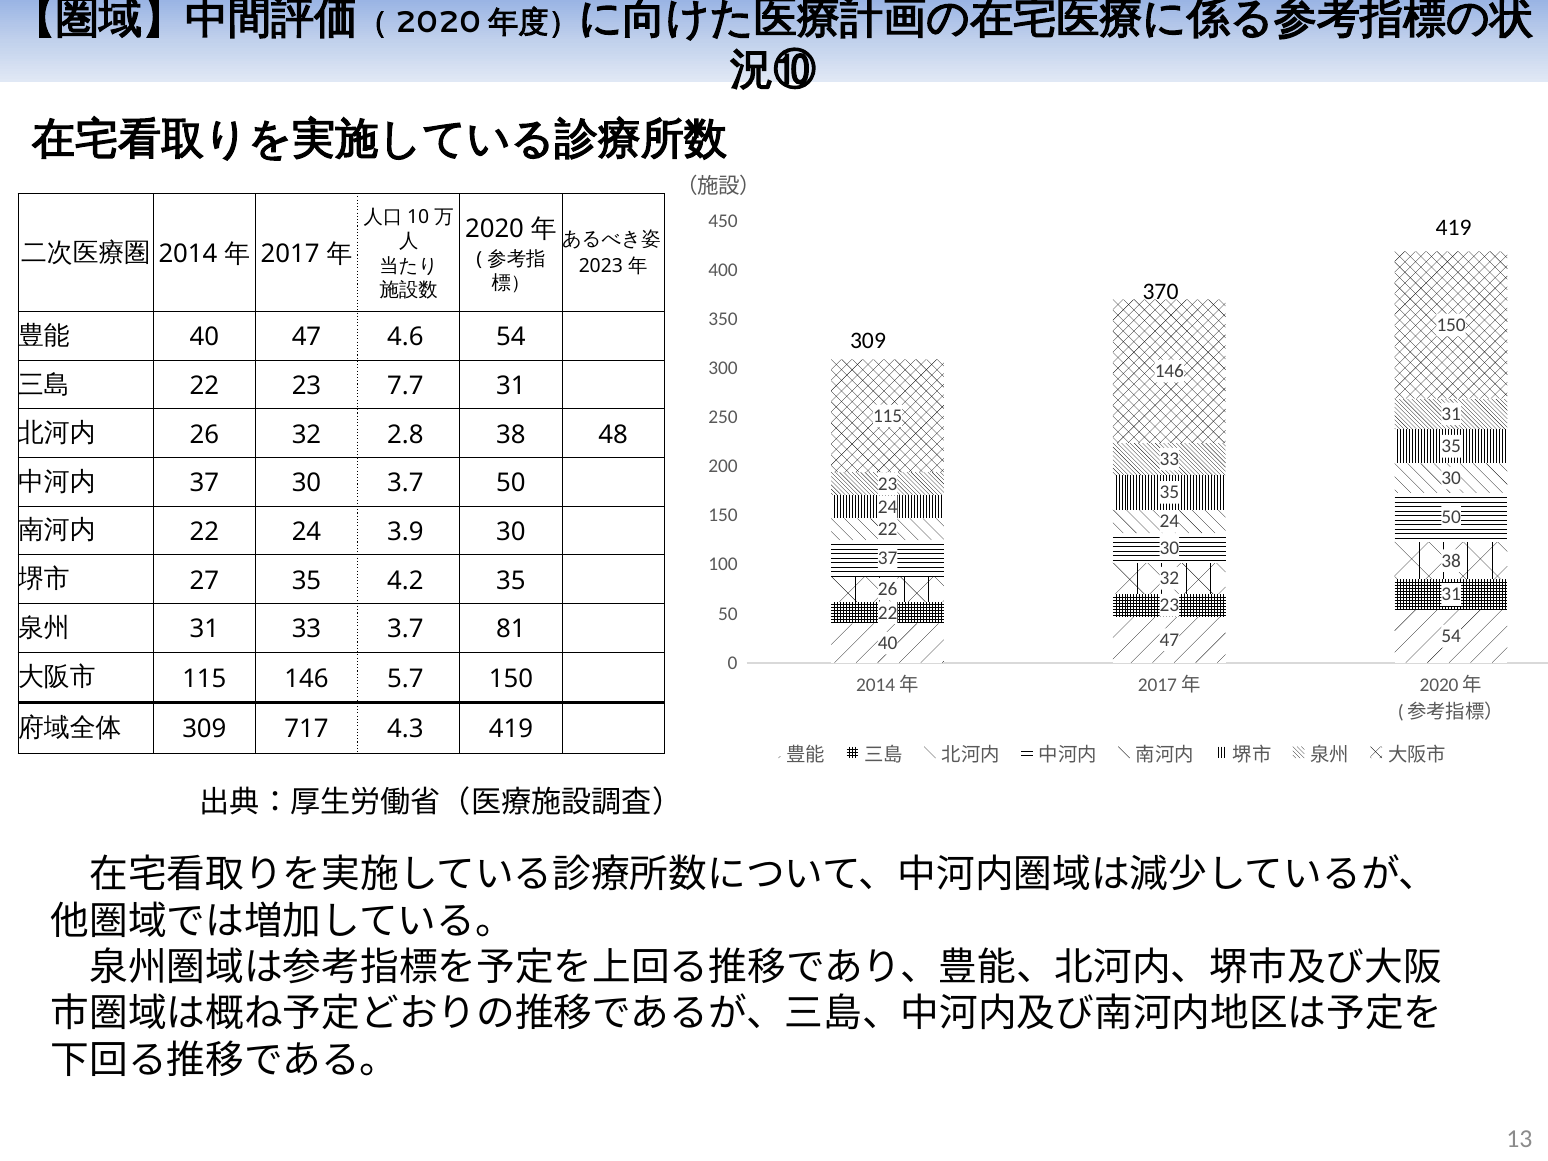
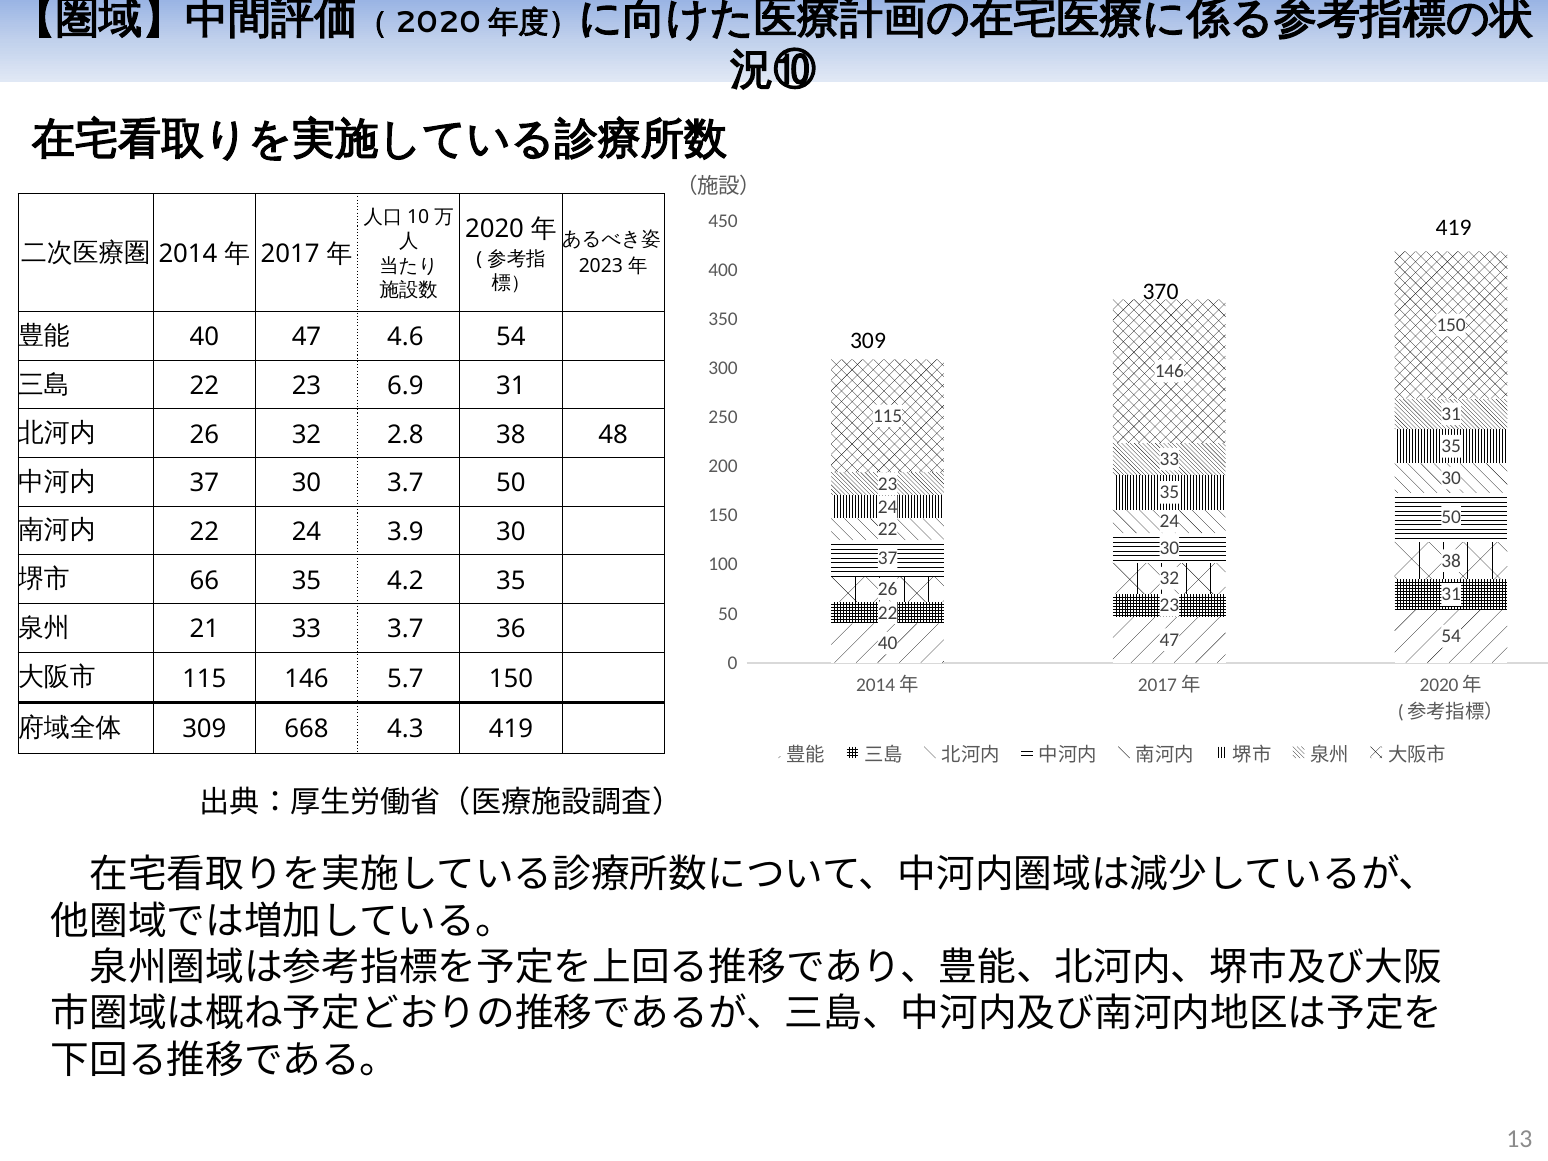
7.7: 7.7 -> 6.9
27: 27 -> 66
31 at (204, 629): 31 -> 21
81: 81 -> 36
717: 717 -> 668
